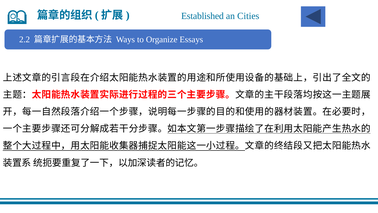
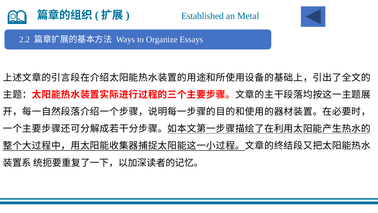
Cities: Cities -> Metal
